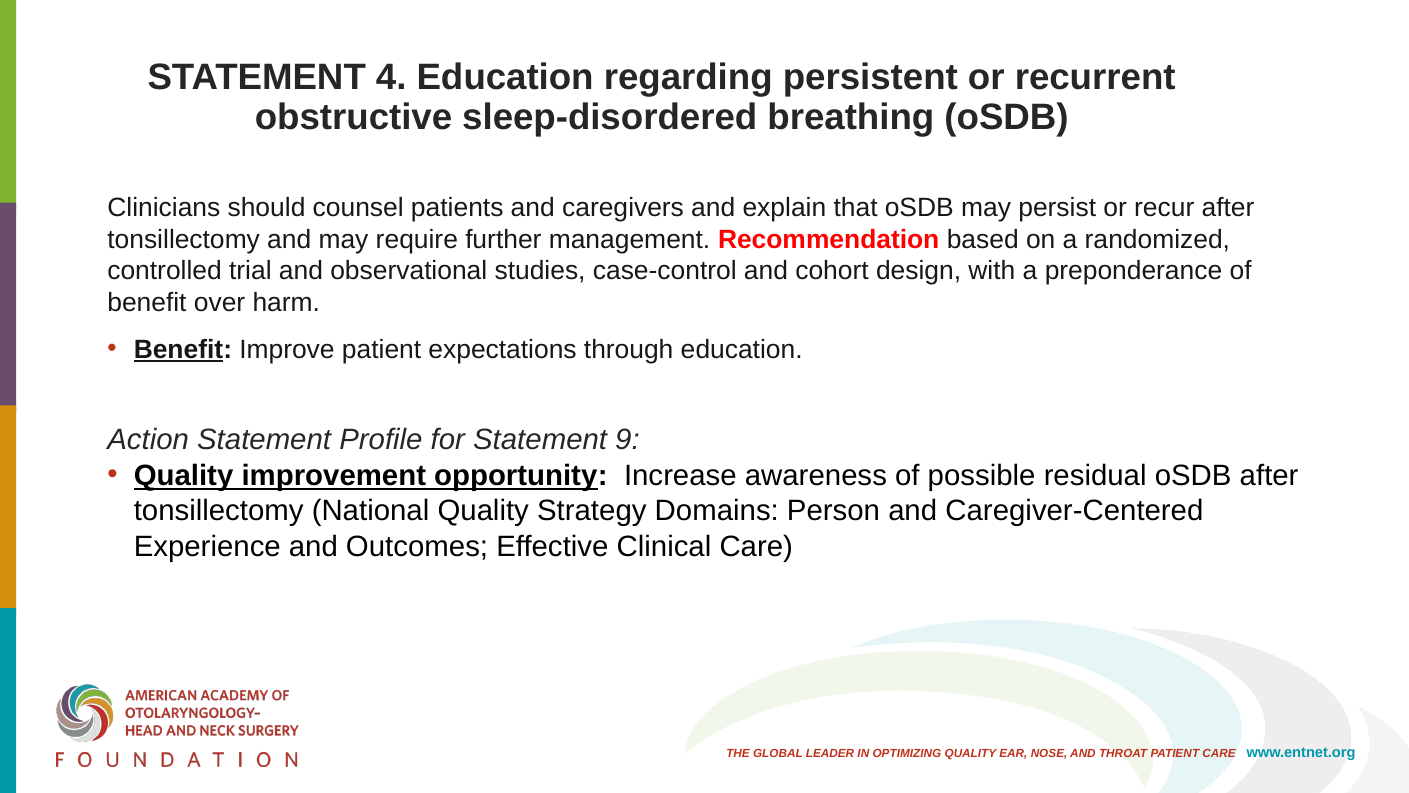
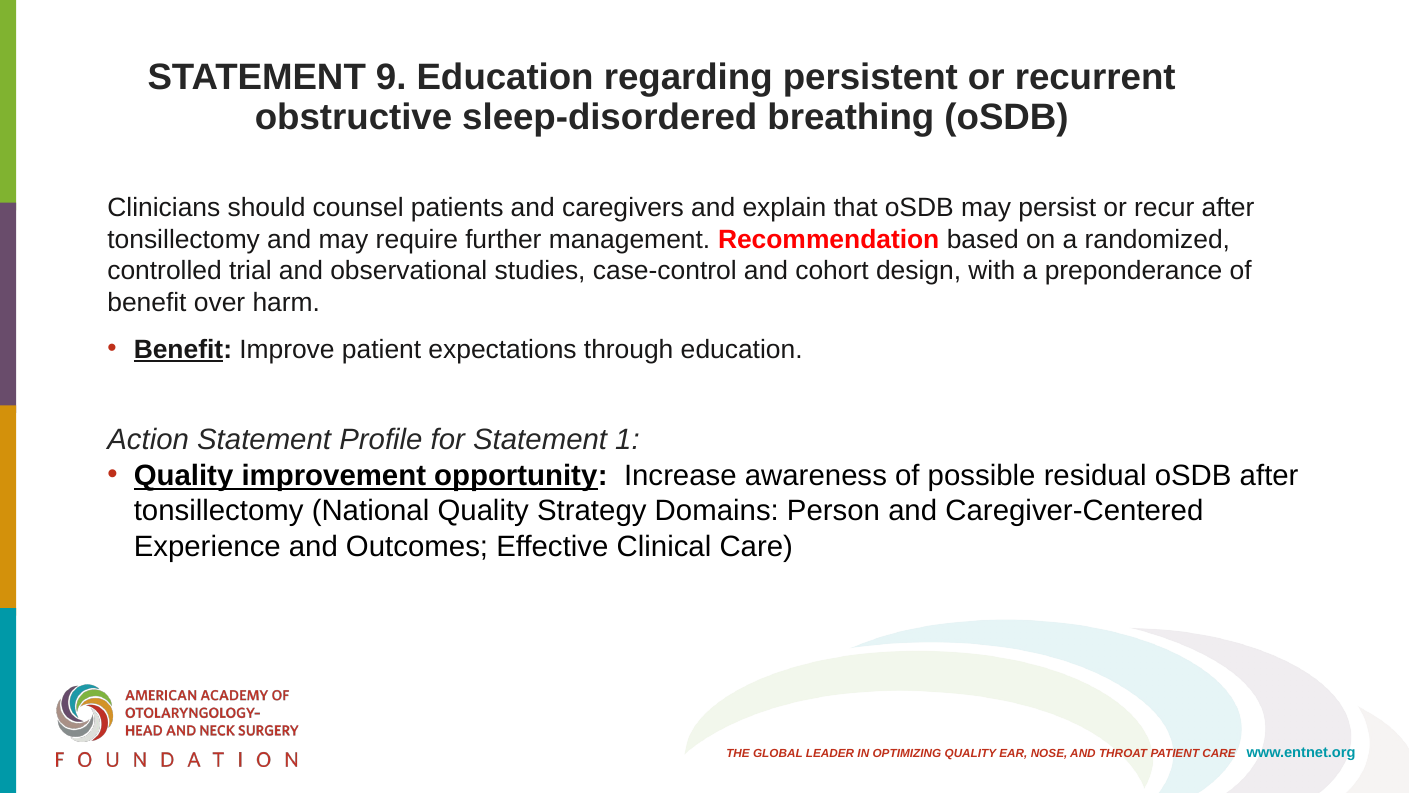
4: 4 -> 9
9: 9 -> 1
